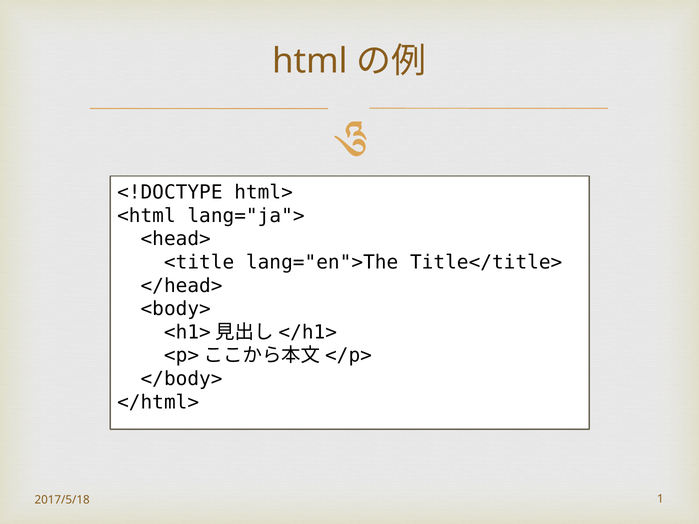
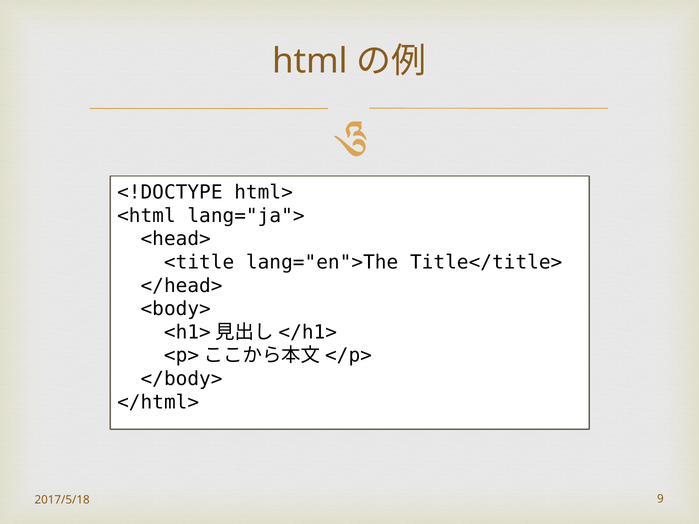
1: 1 -> 9
